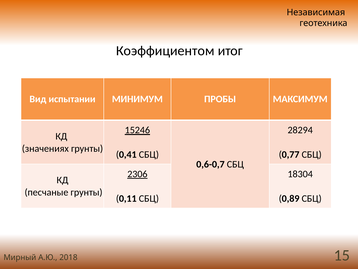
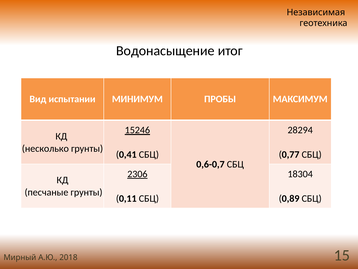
Коэффициентом: Коэффициентом -> Водонасыщение
значениях: значениях -> несколько
